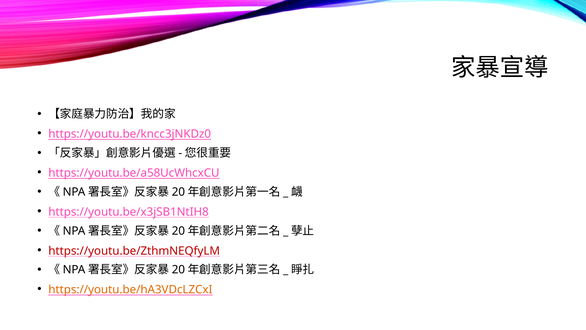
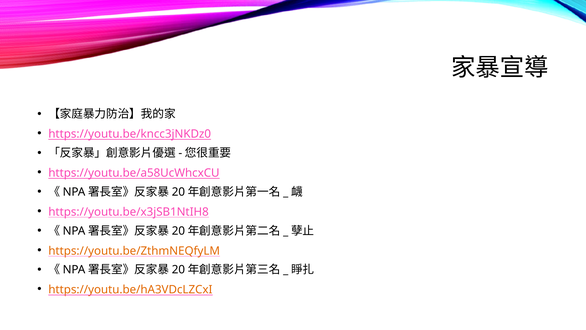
https://youtu.be/ZthmNEQfyLM colour: red -> orange
